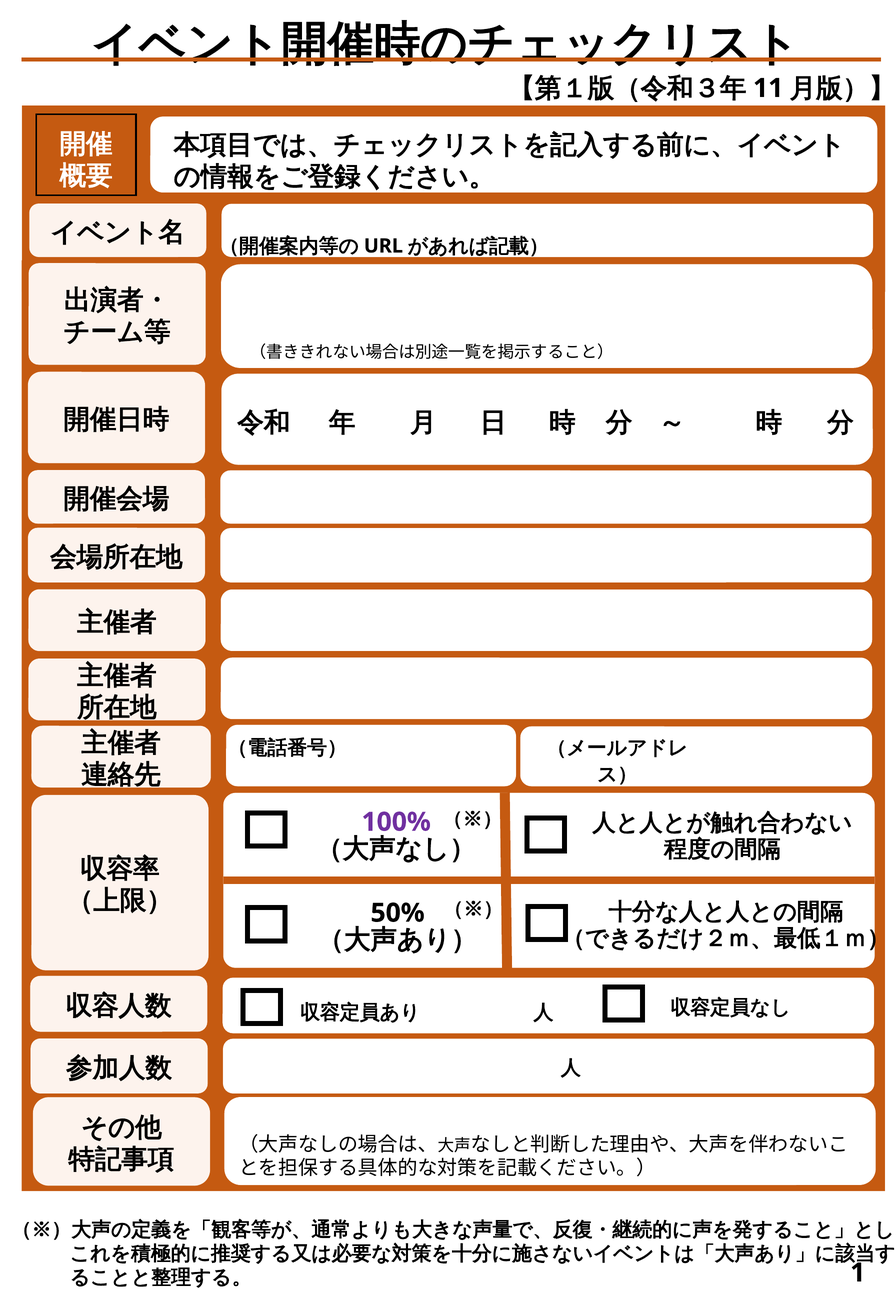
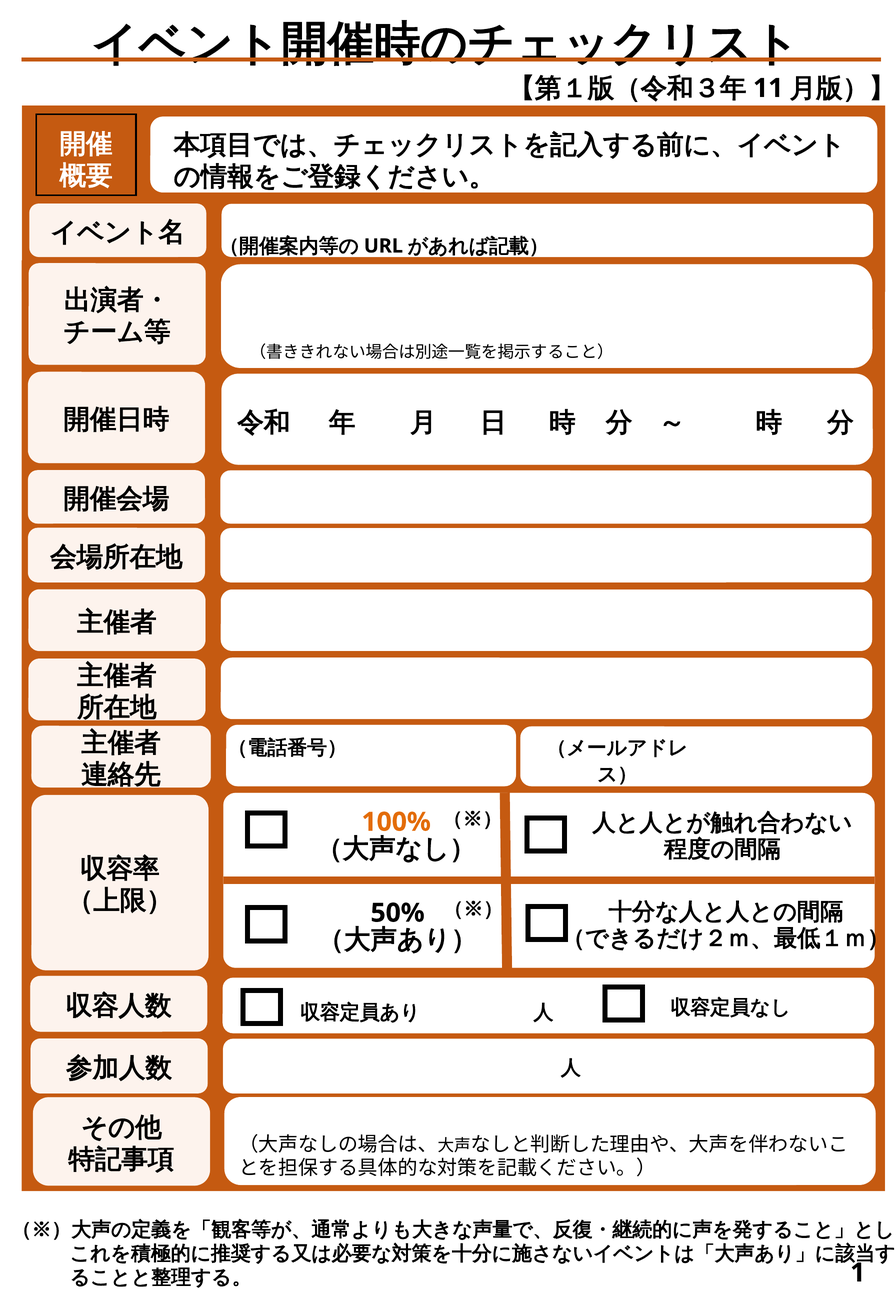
100% colour: purple -> orange
